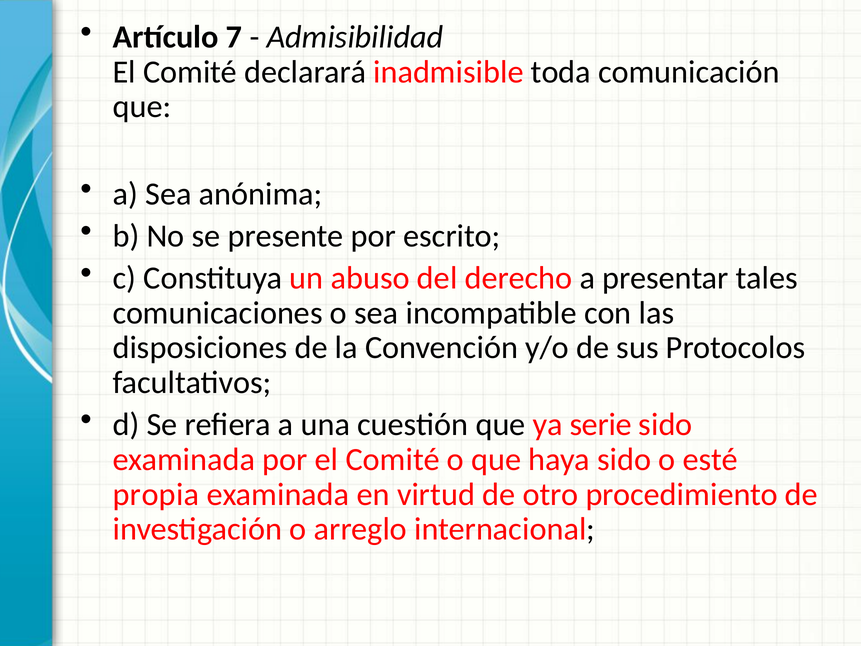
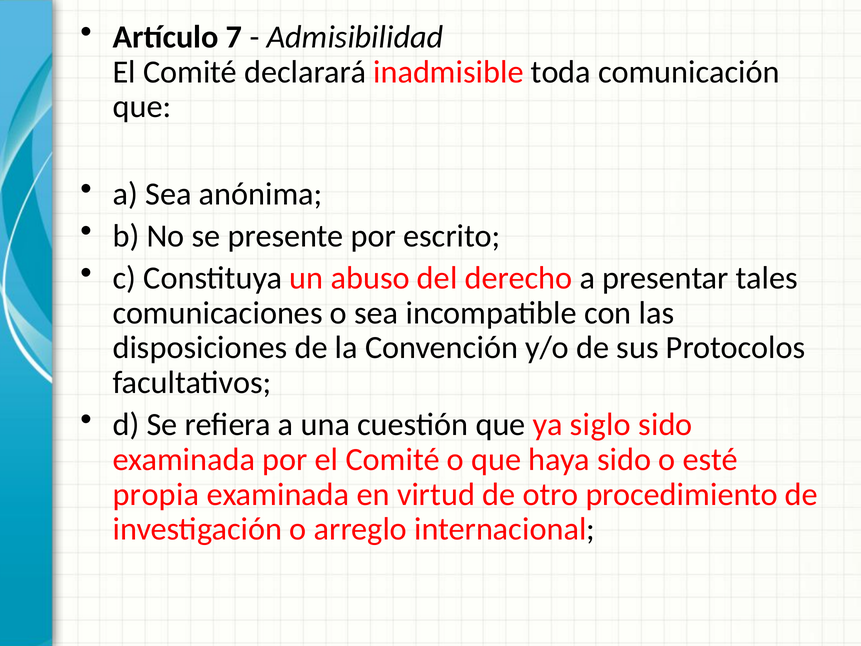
serie: serie -> siglo
